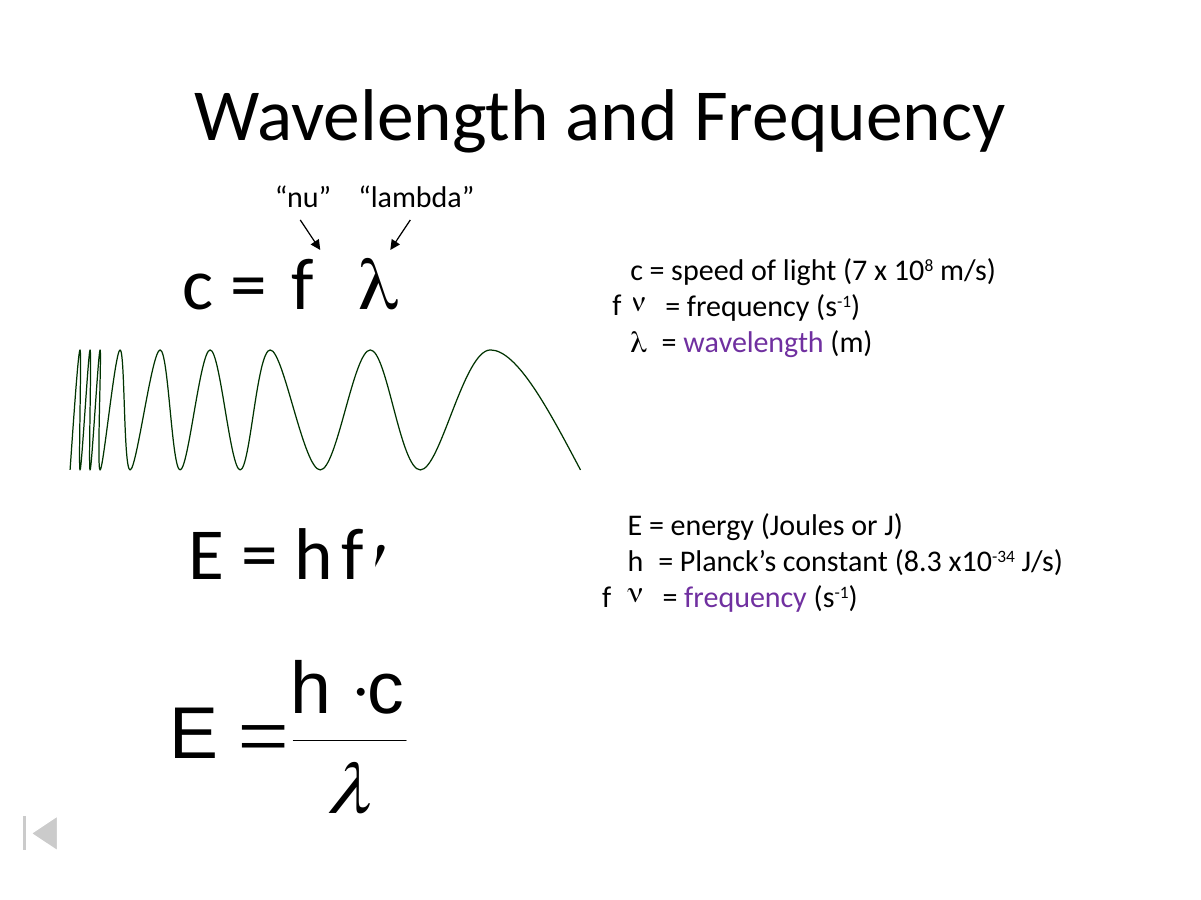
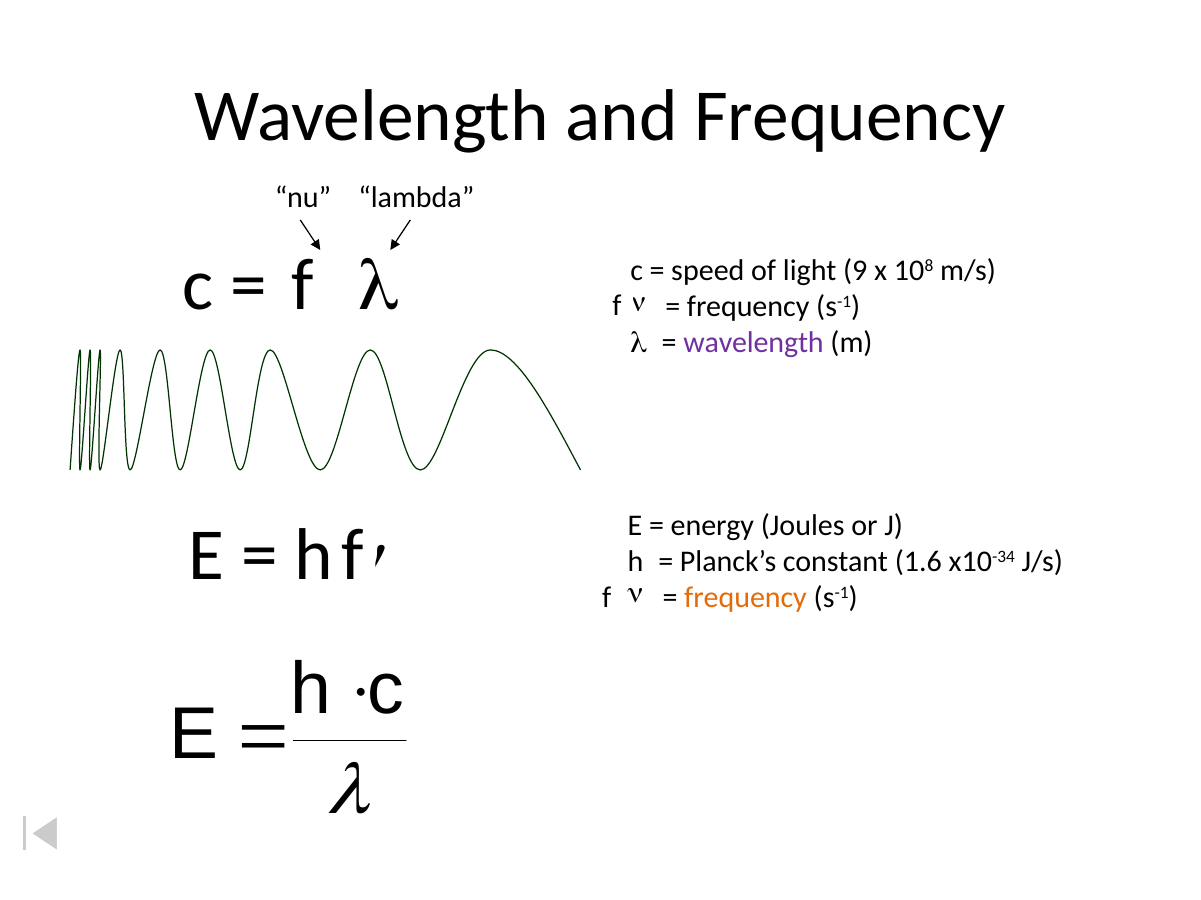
7: 7 -> 9
8.3: 8.3 -> 1.6
frequency at (746, 598) colour: purple -> orange
